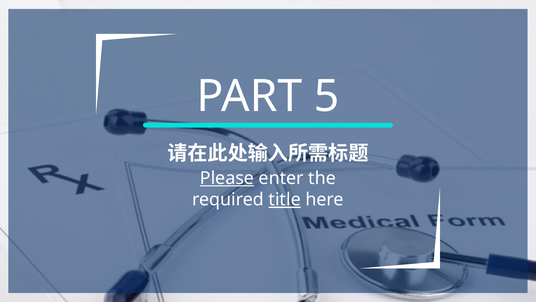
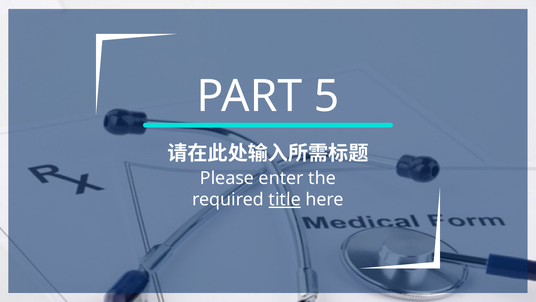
Please underline: present -> none
